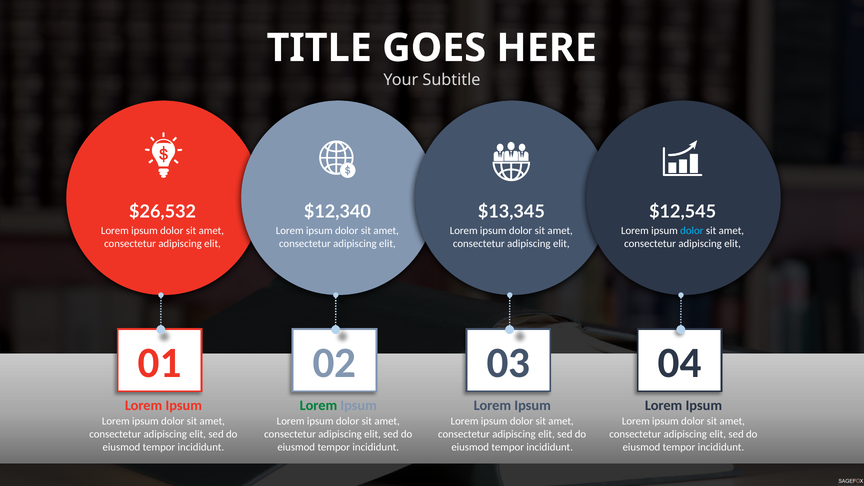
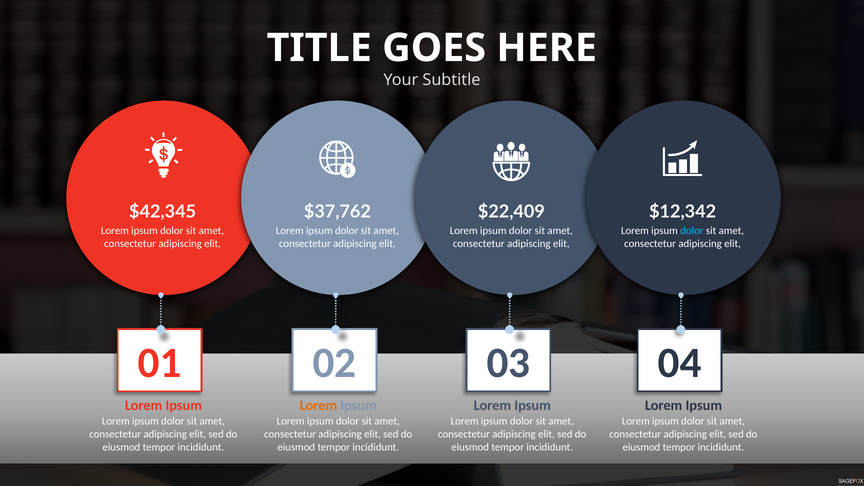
$26,532: $26,532 -> $42,345
$12,340: $12,340 -> $37,762
$13,345: $13,345 -> $22,409
$12,545: $12,545 -> $12,342
Lorem at (318, 405) colour: green -> orange
